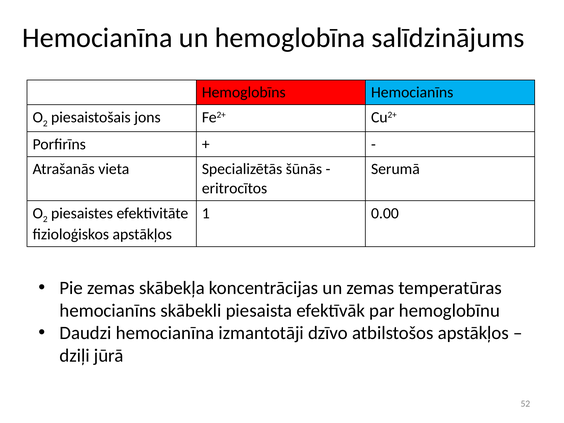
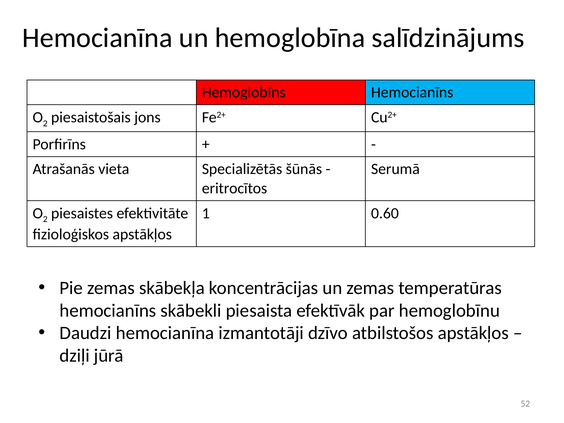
0.00: 0.00 -> 0.60
